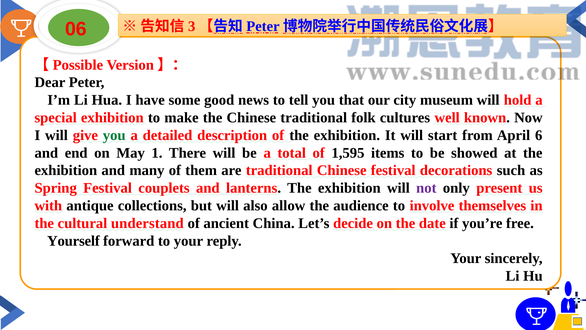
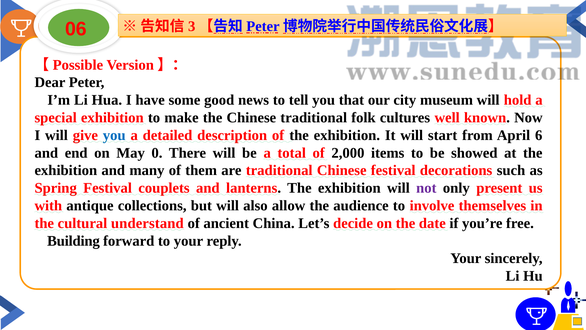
you at (114, 135) colour: green -> blue
1: 1 -> 0
1,595: 1,595 -> 2,000
Yourself: Yourself -> Building
